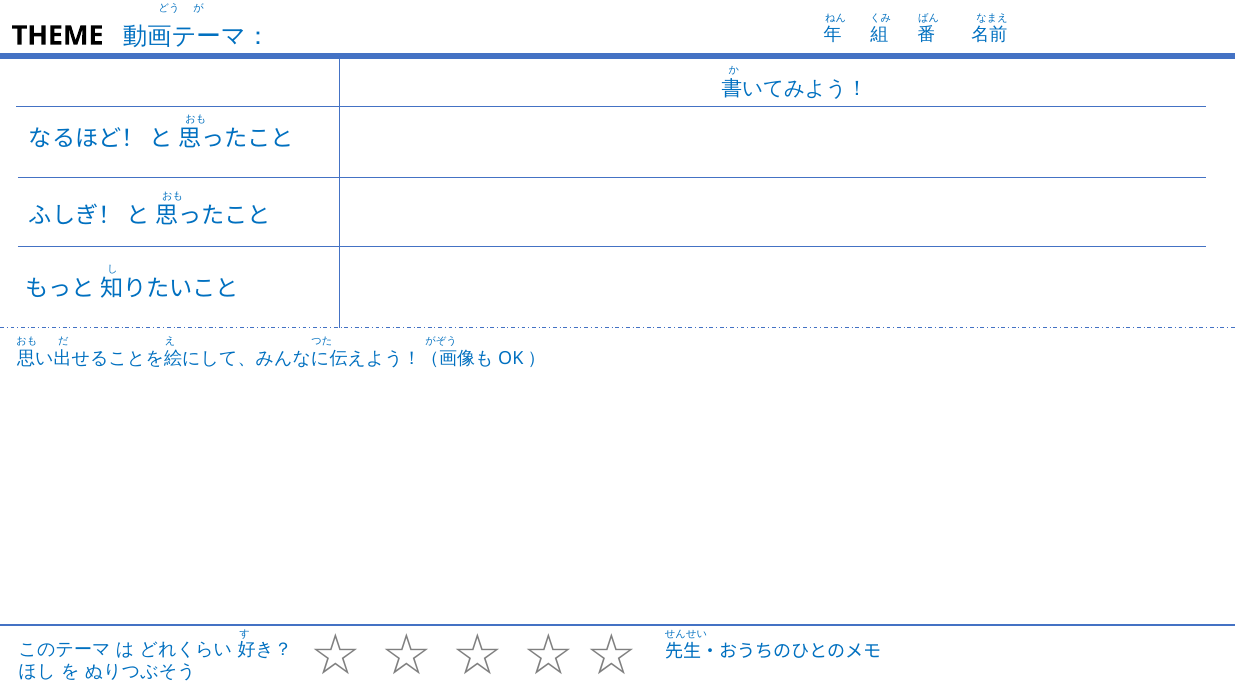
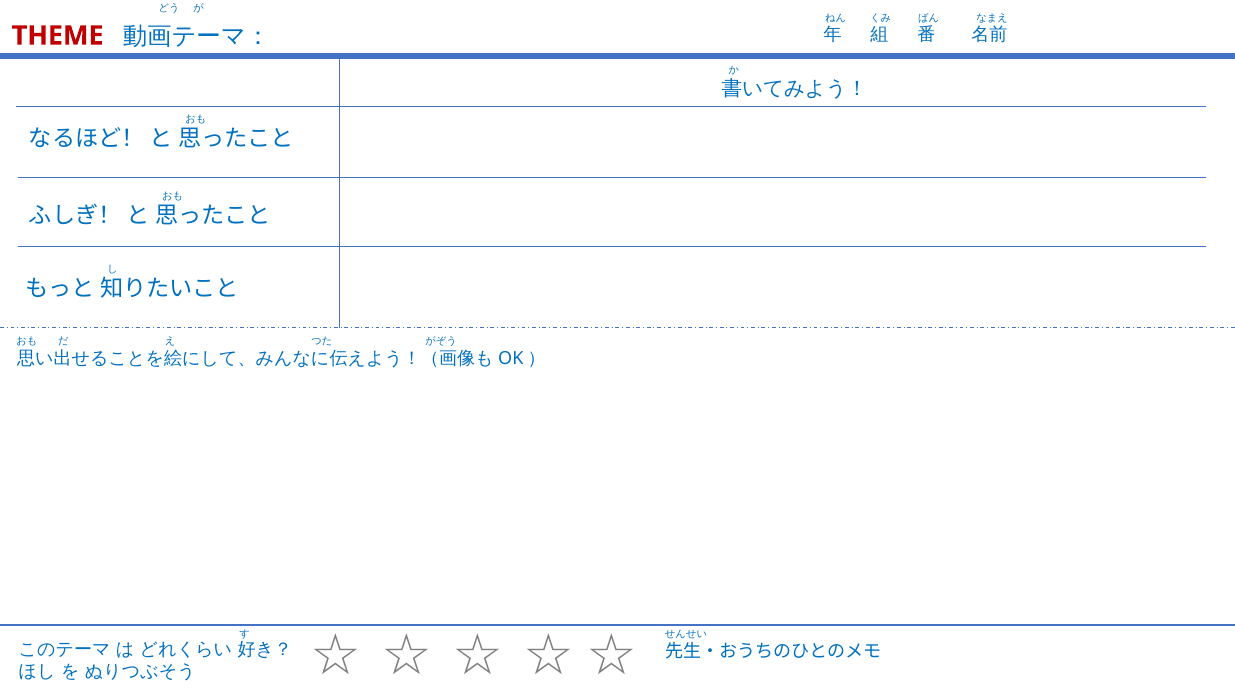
THEME colour: black -> red
